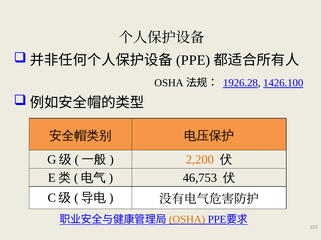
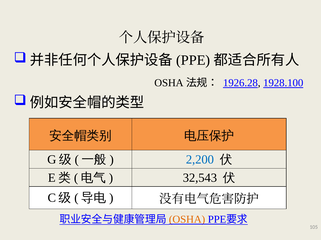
1426.100: 1426.100 -> 1928.100
2,200 colour: orange -> blue
46,753: 46,753 -> 32,543
